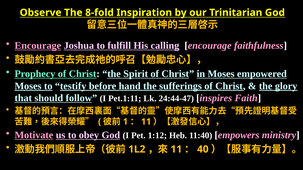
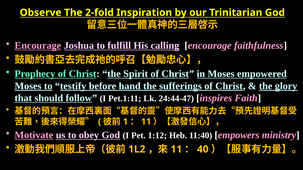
8-fold: 8-fold -> 2-fold
